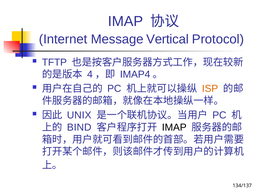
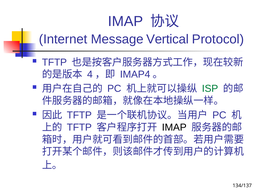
ISP colour: orange -> green
UNIX at (79, 115): UNIX -> TFTP
BIND at (79, 127): BIND -> TFTP
